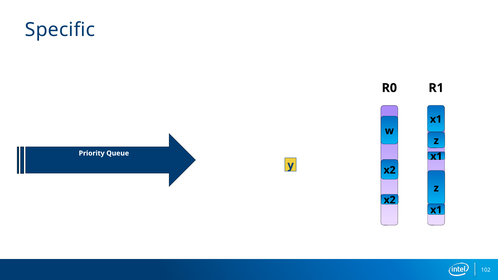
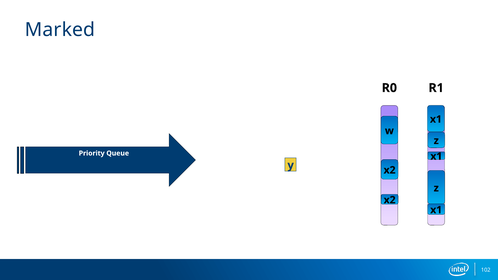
Specific: Specific -> Marked
